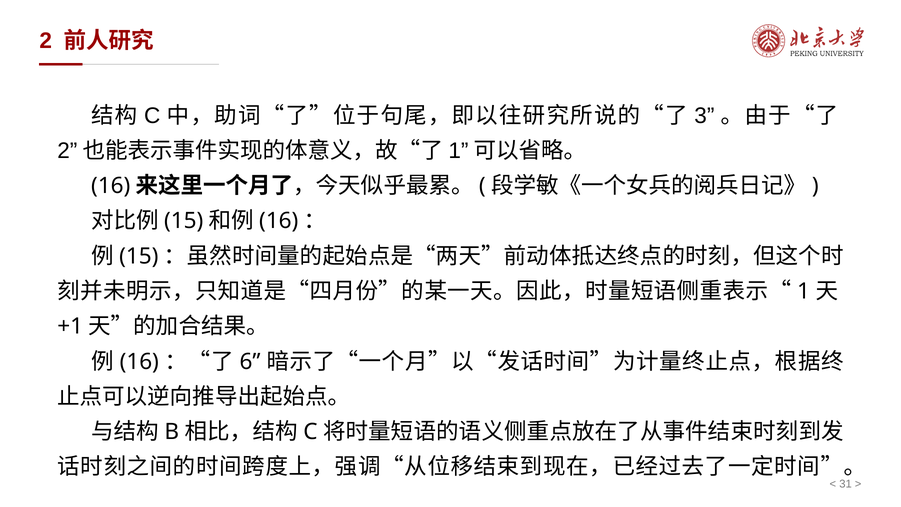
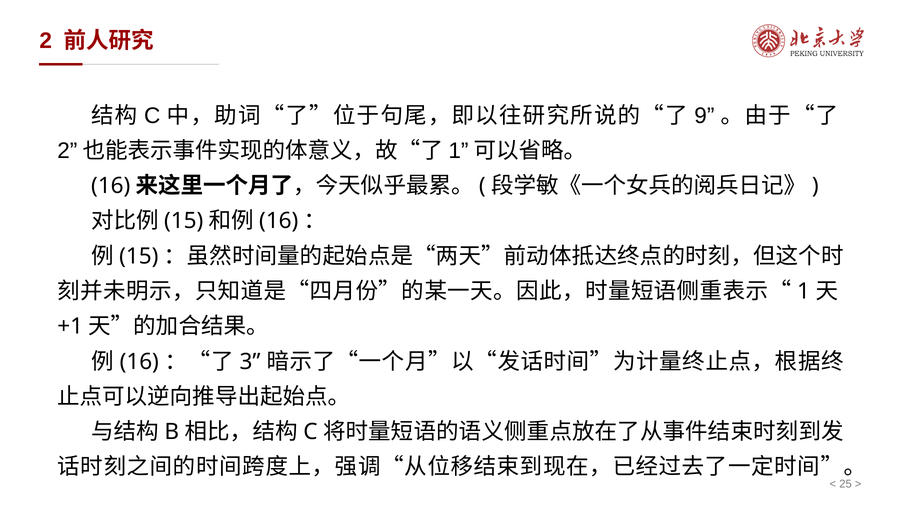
3: 3 -> 9
6: 6 -> 3
31: 31 -> 25
